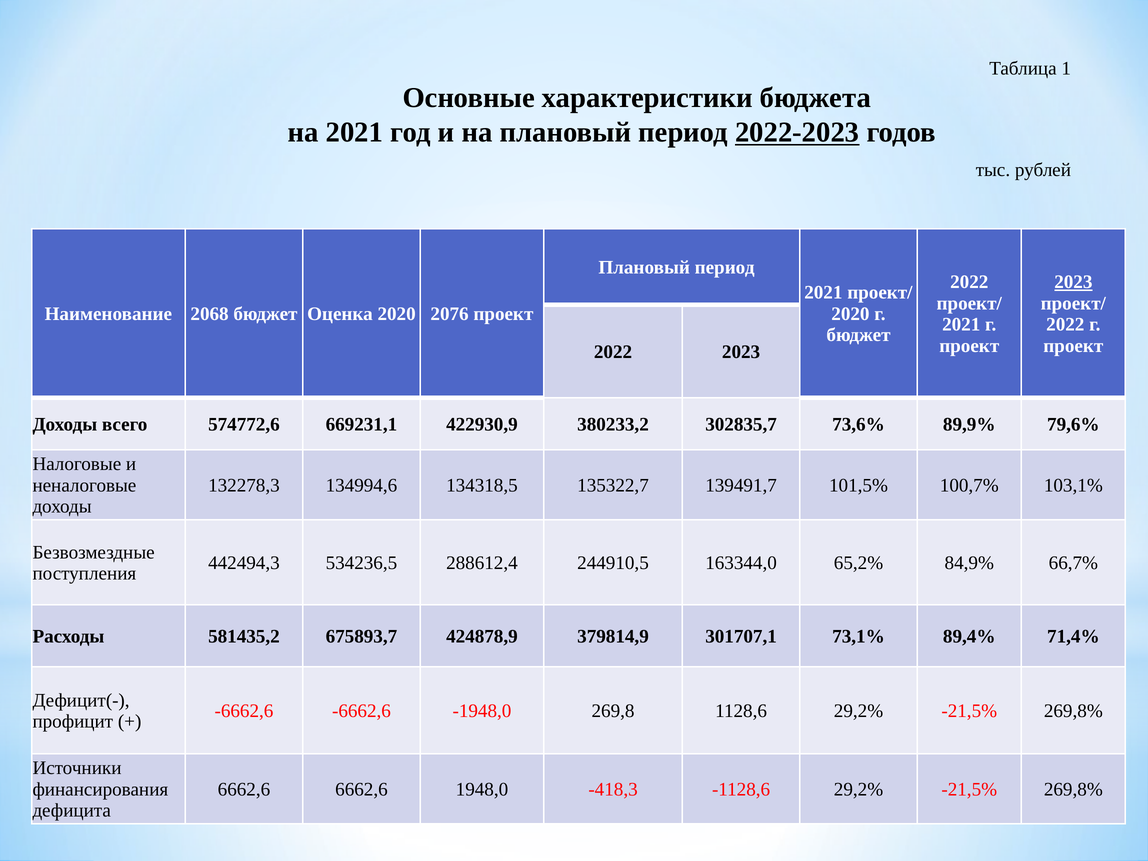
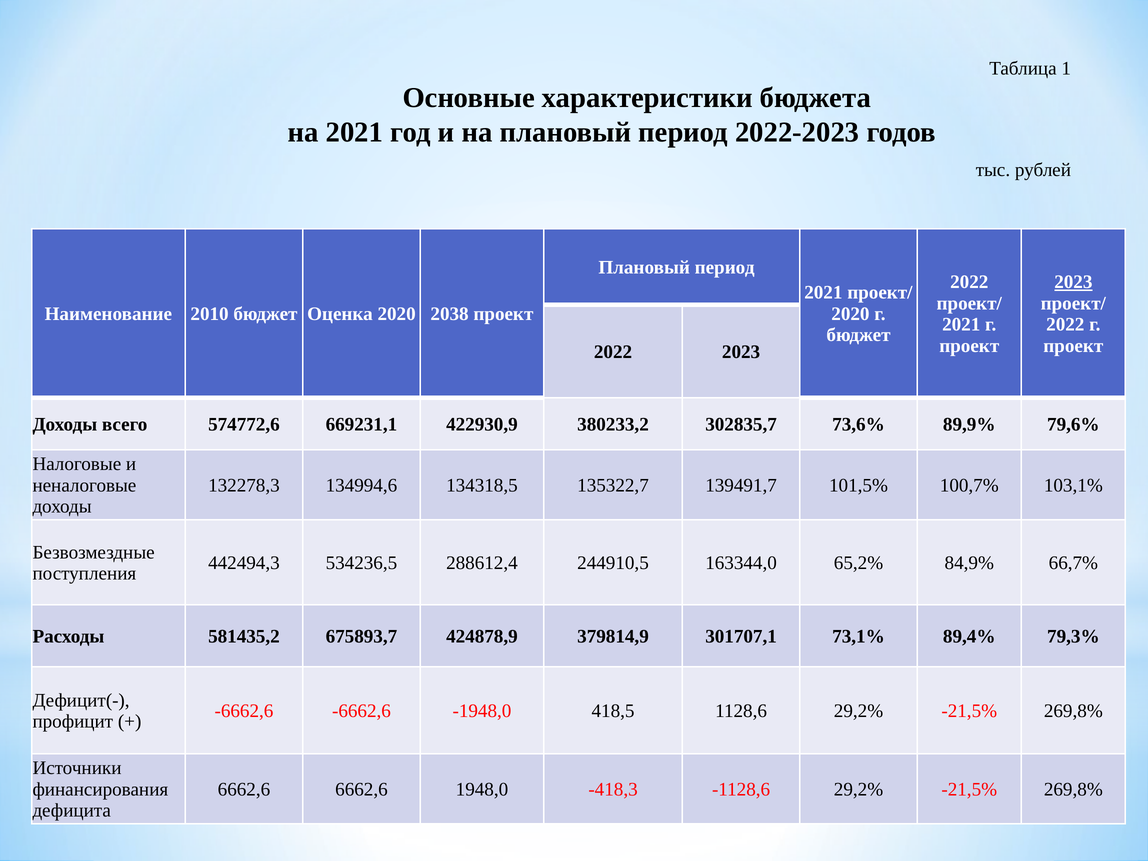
2022-2023 underline: present -> none
2068: 2068 -> 2010
2076: 2076 -> 2038
71,4%: 71,4% -> 79,3%
269,8: 269,8 -> 418,5
